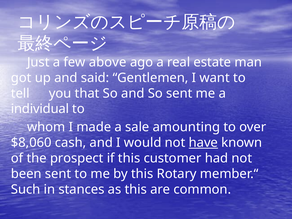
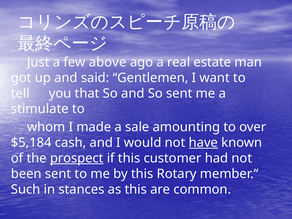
individual: individual -> stimulate
$8,060: $8,060 -> $5,184
prospect underline: none -> present
